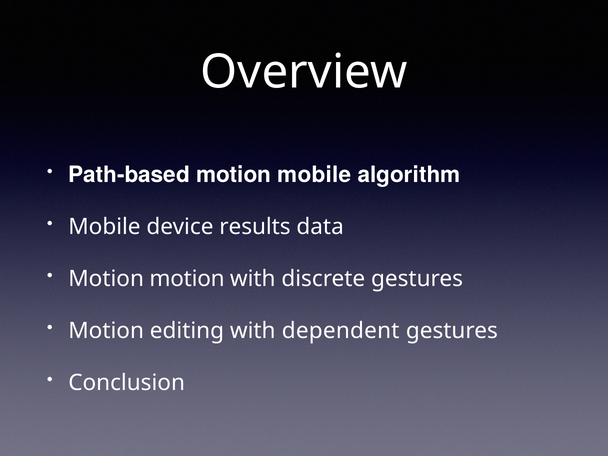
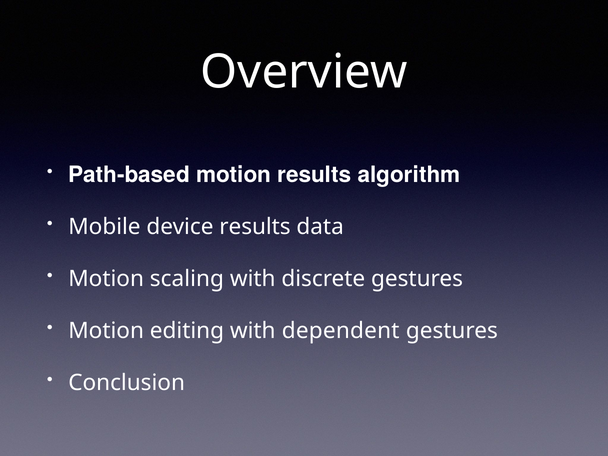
motion mobile: mobile -> results
Motion motion: motion -> scaling
